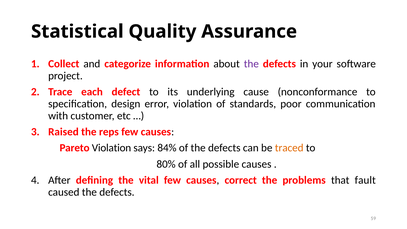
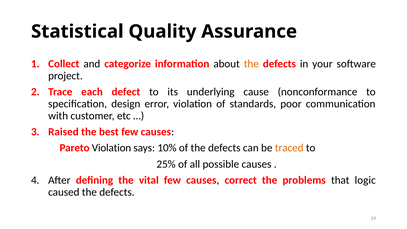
the at (251, 64) colour: purple -> orange
reps: reps -> best
84%: 84% -> 10%
80%: 80% -> 25%
fault: fault -> logic
